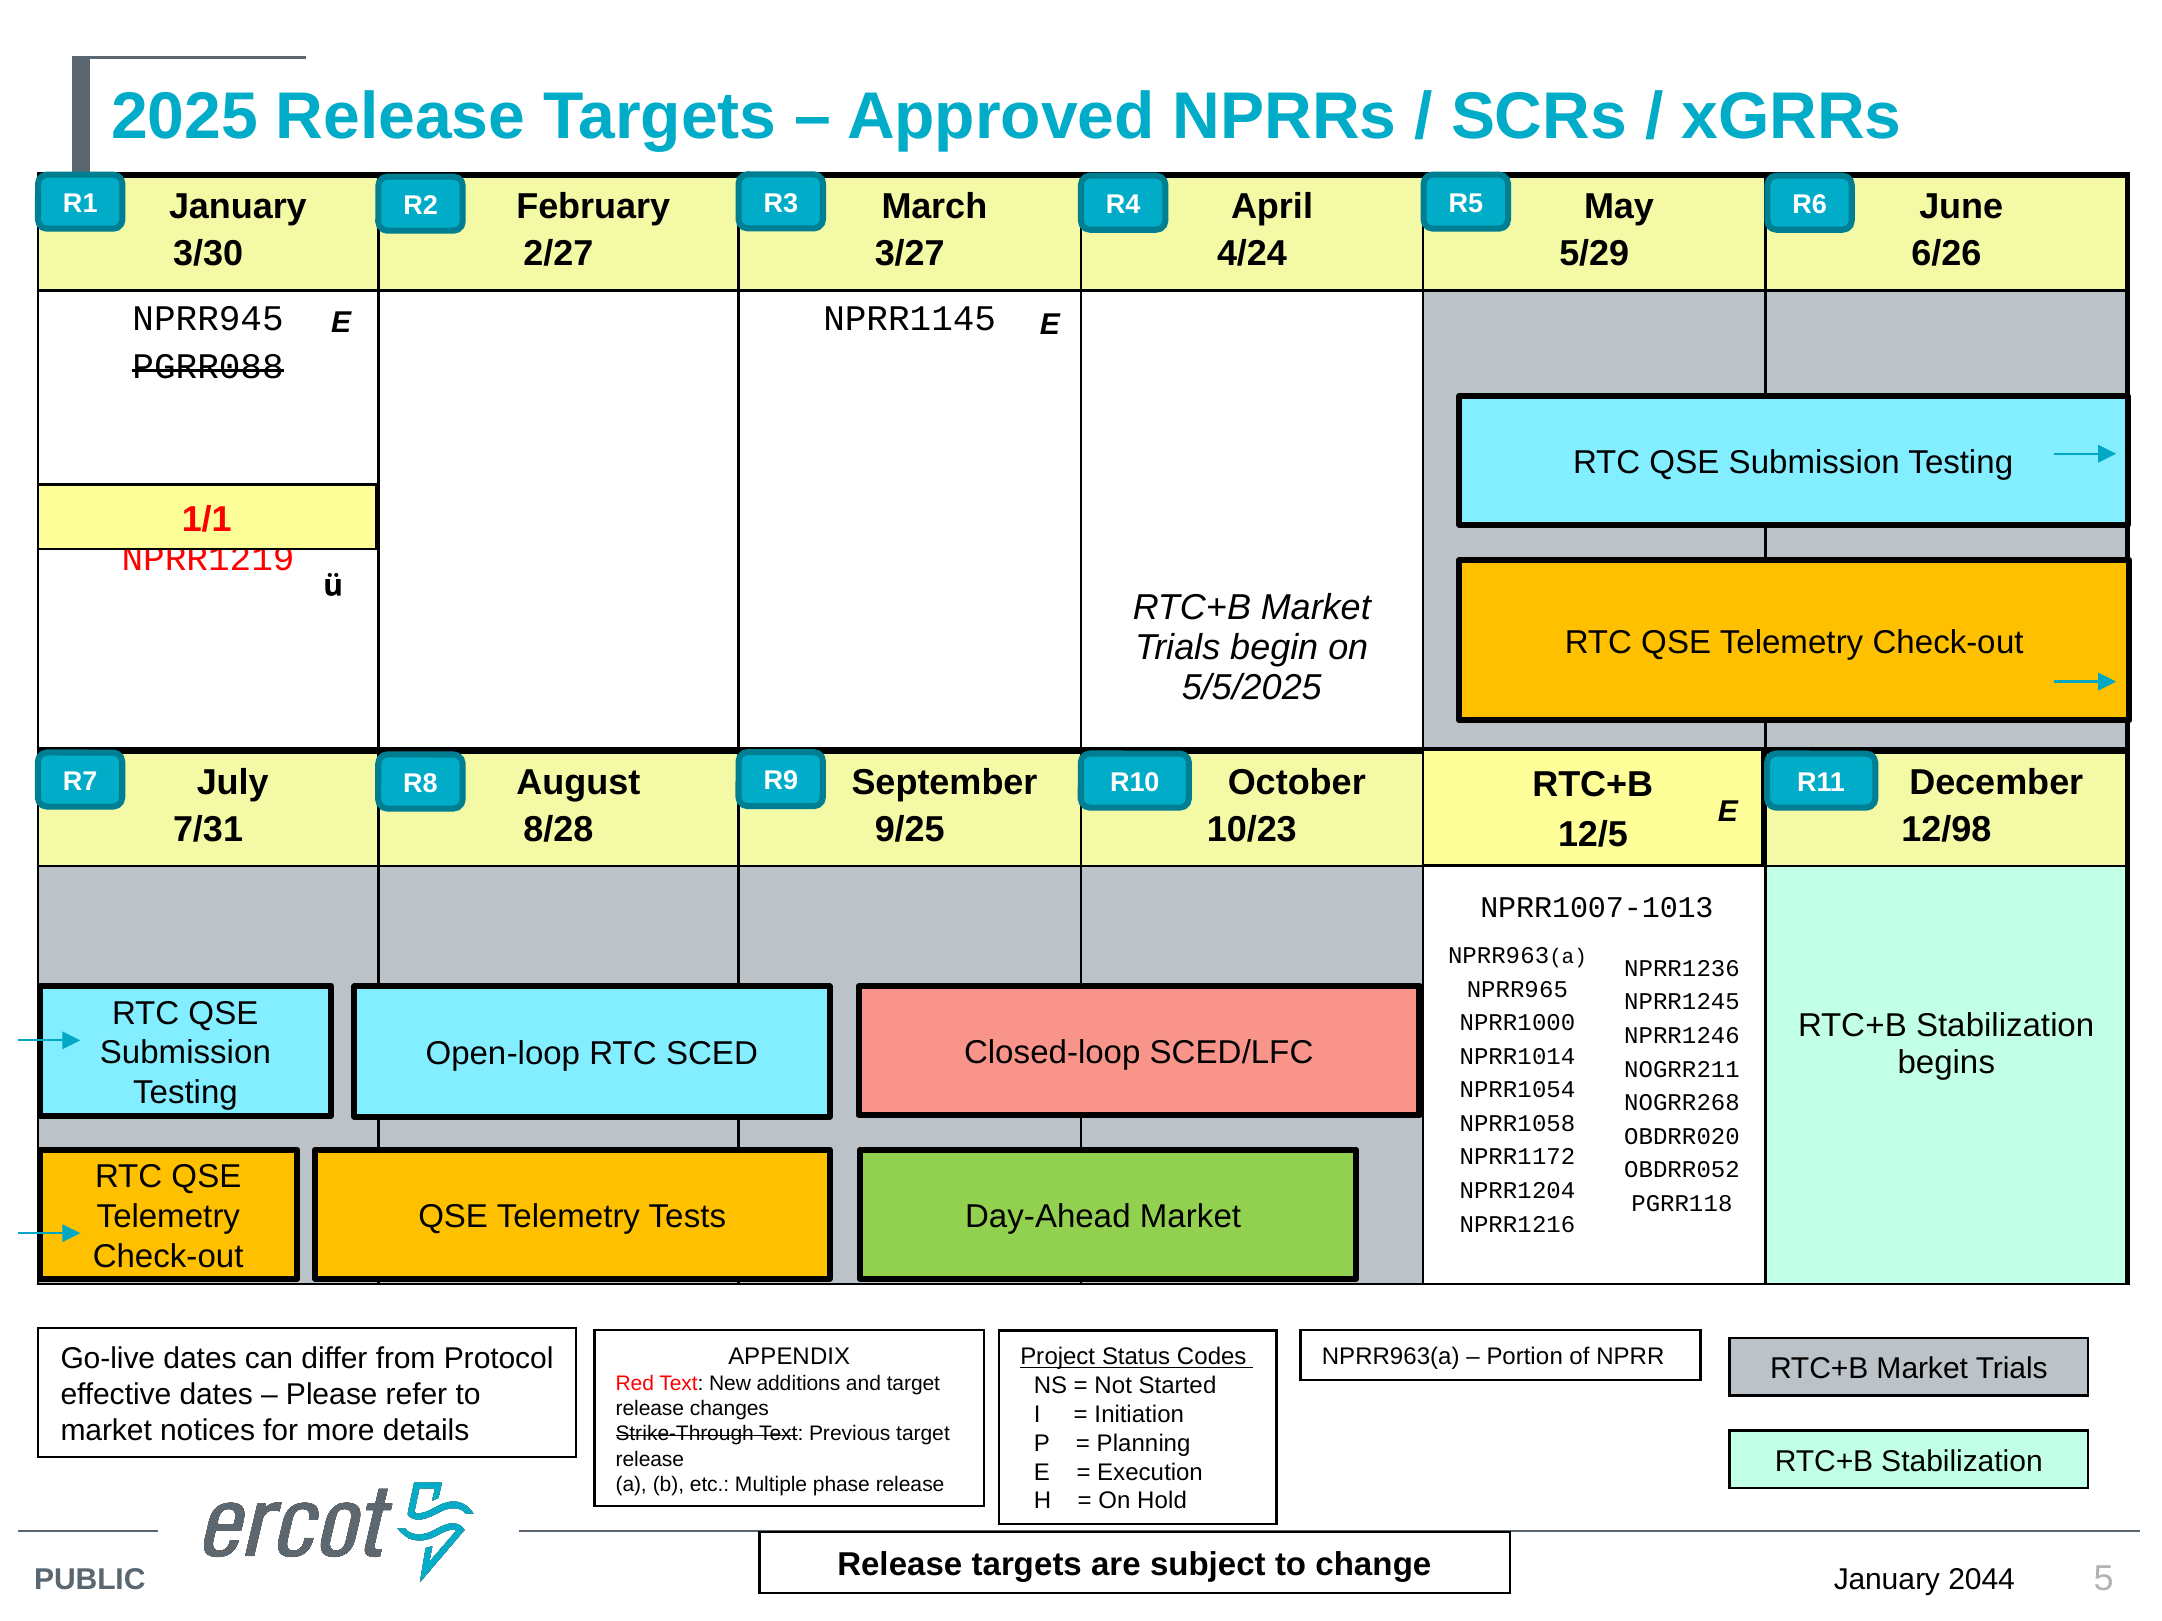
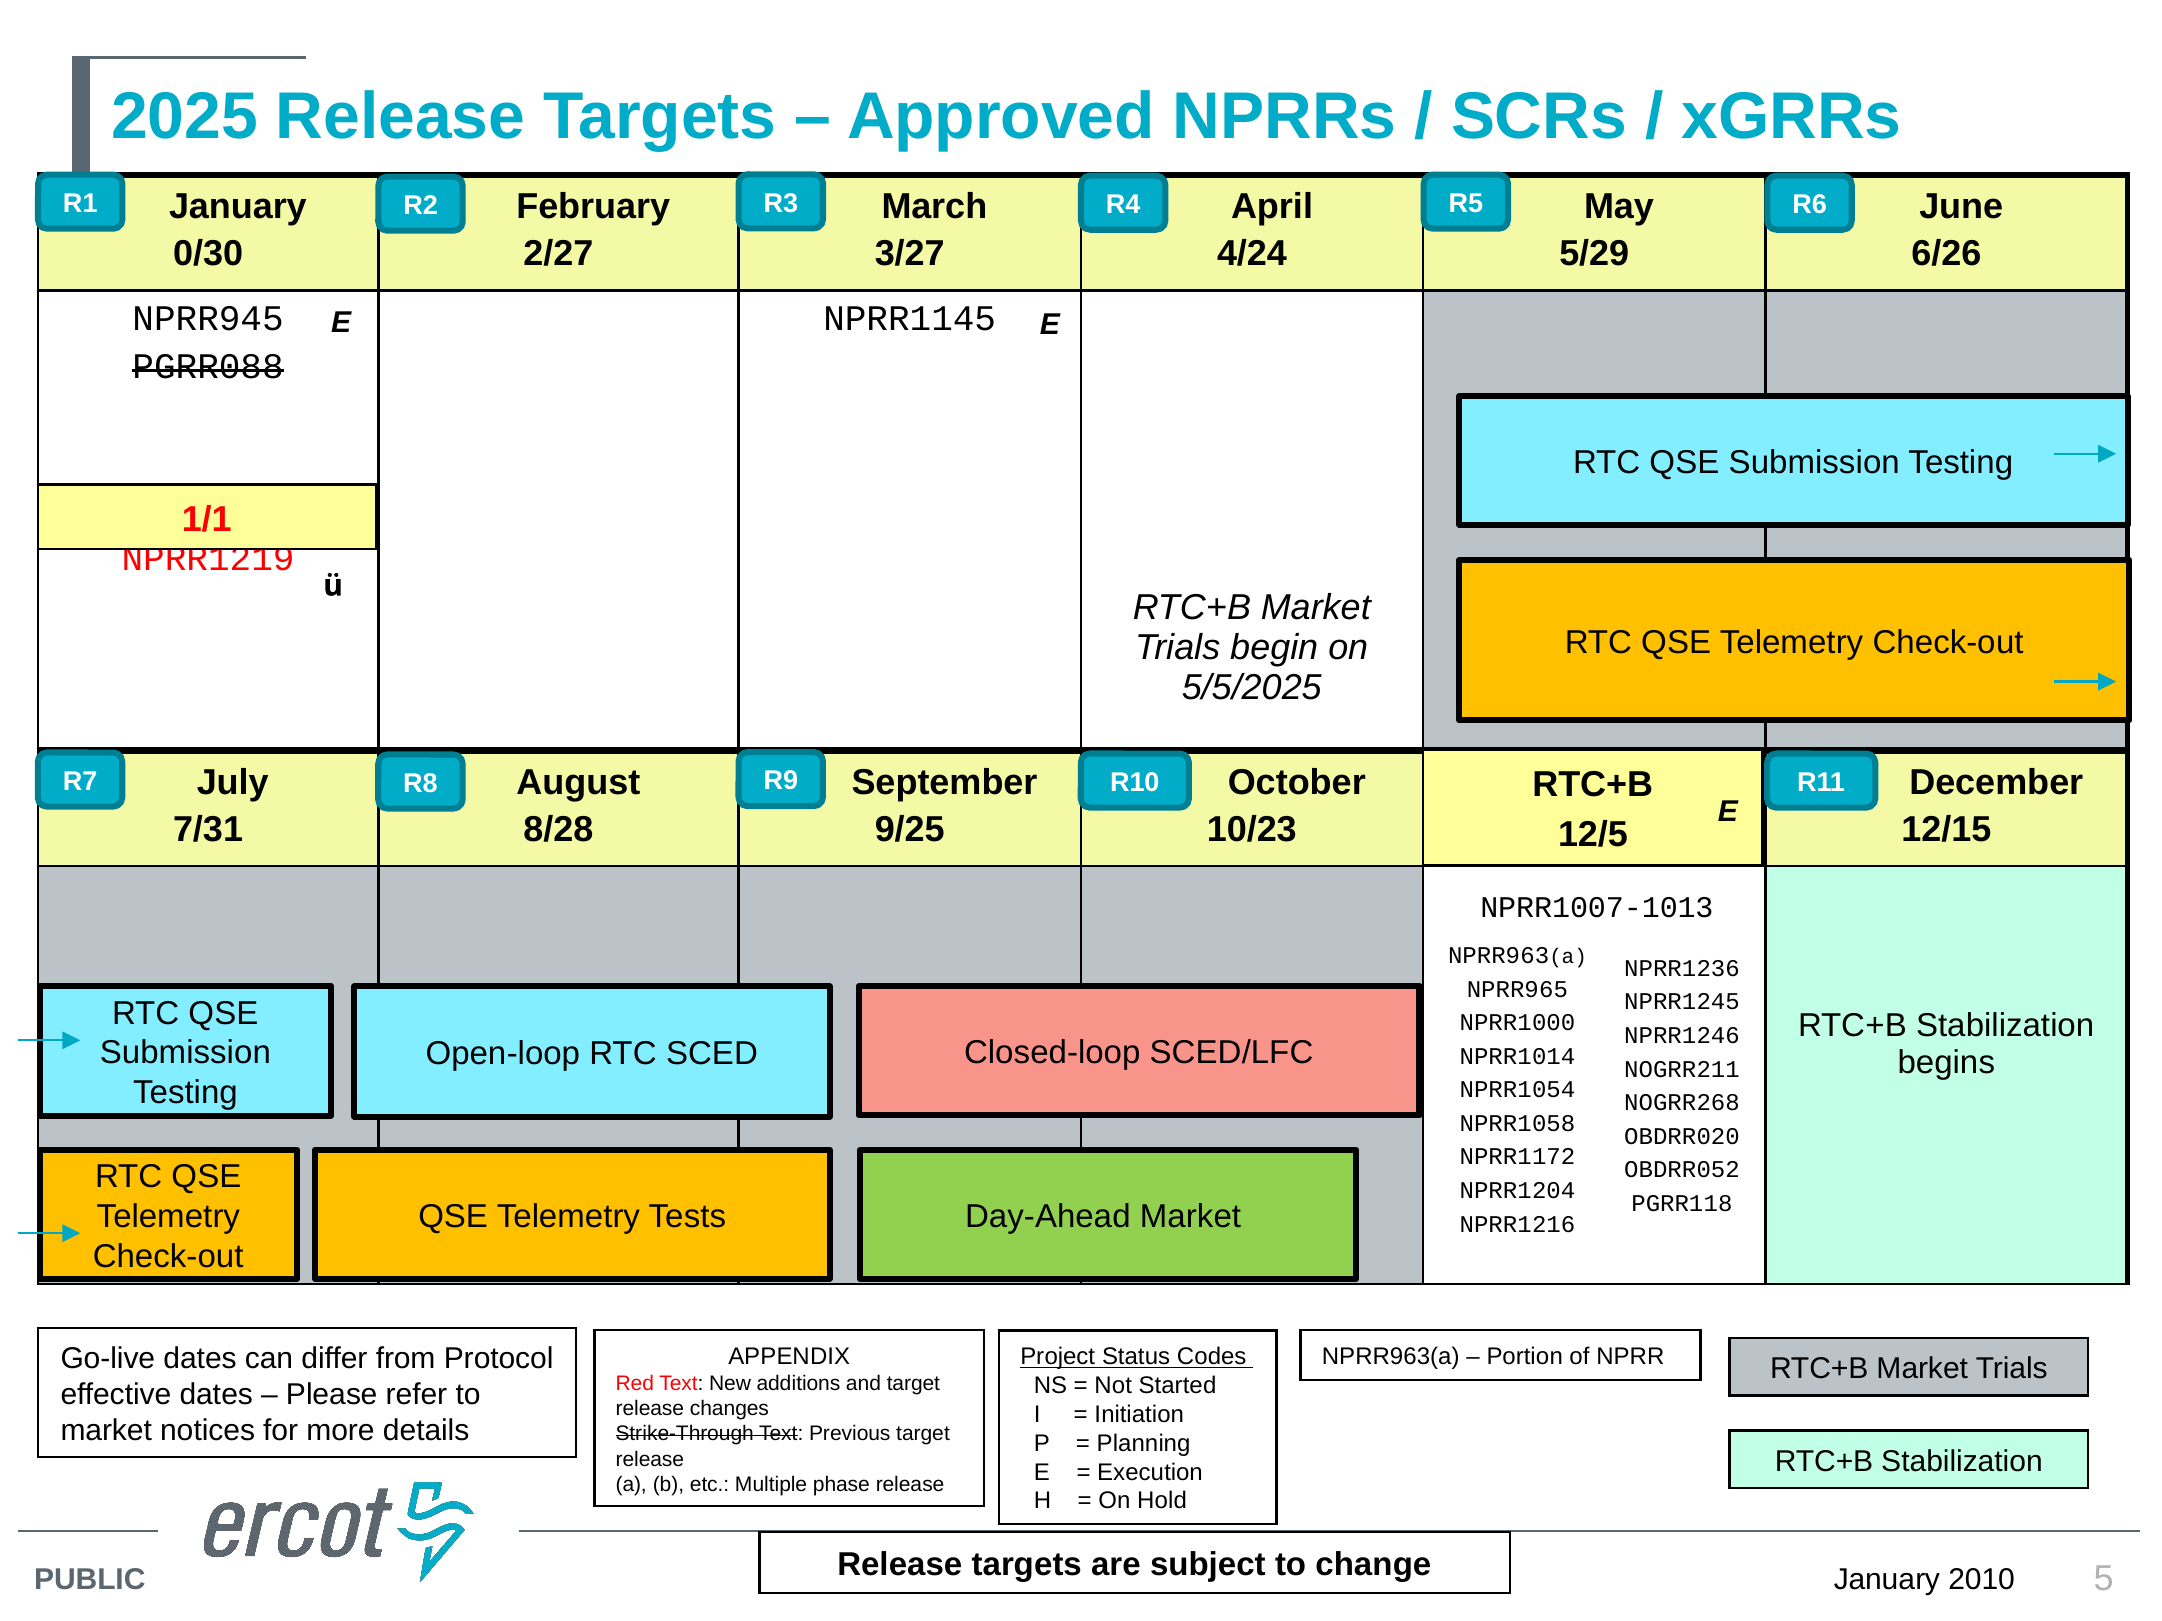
3/30: 3/30 -> 0/30
12/98: 12/98 -> 12/15
2044: 2044 -> 2010
